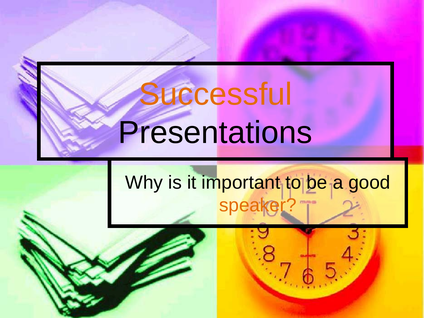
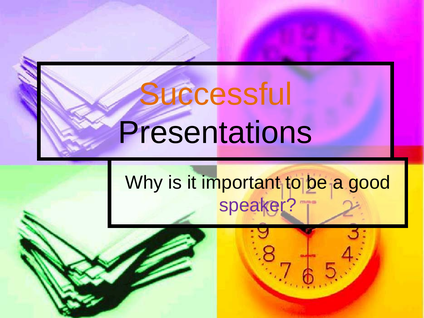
speaker colour: orange -> purple
